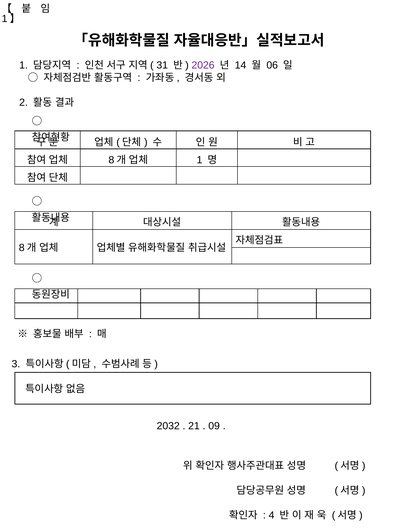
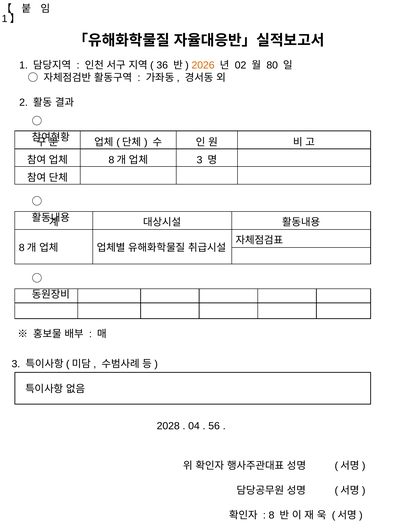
31: 31 -> 36
2026 colour: purple -> orange
14: 14 -> 02
06: 06 -> 80
1 at (200, 160): 1 -> 3
2032: 2032 -> 2028
21: 21 -> 04
09: 09 -> 56
4: 4 -> 8
